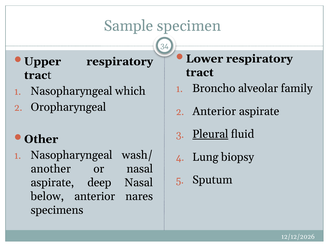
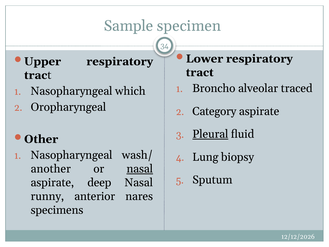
family: family -> traced
Anterior at (214, 111): Anterior -> Category
nasal at (140, 169) underline: none -> present
below: below -> runny
